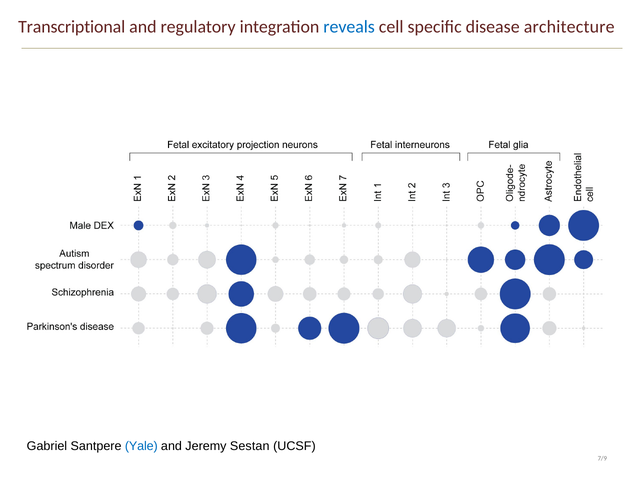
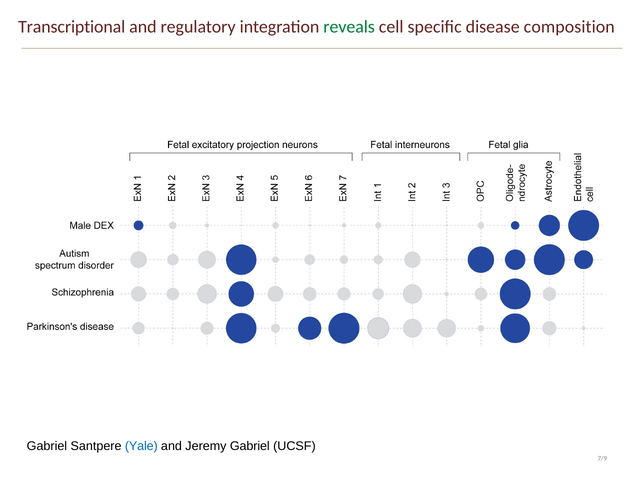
reveals colour: blue -> green
architecture: architecture -> composition
Jeremy Sestan: Sestan -> Gabriel
